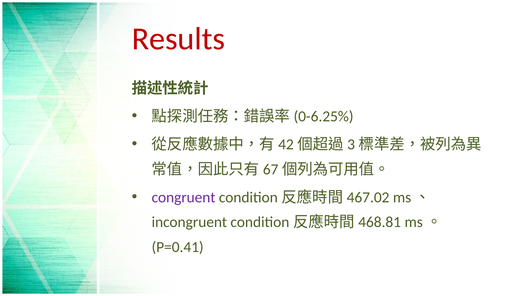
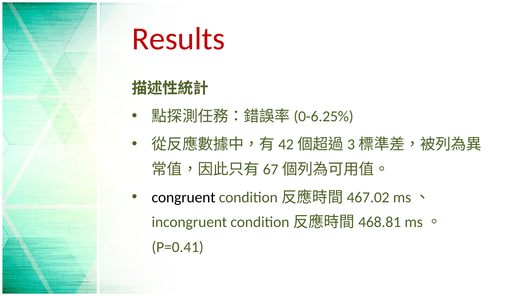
congruent colour: purple -> black
